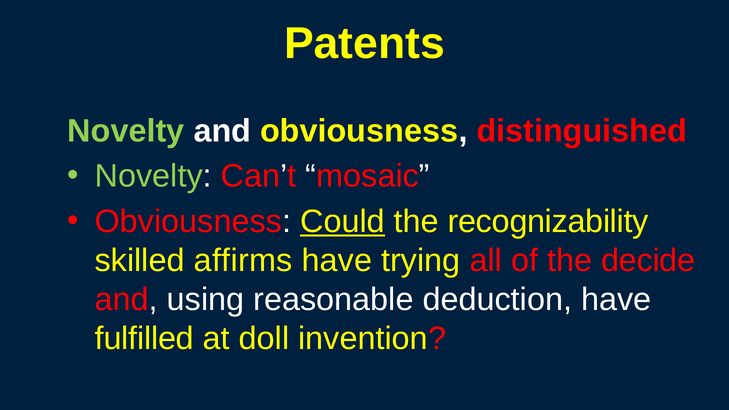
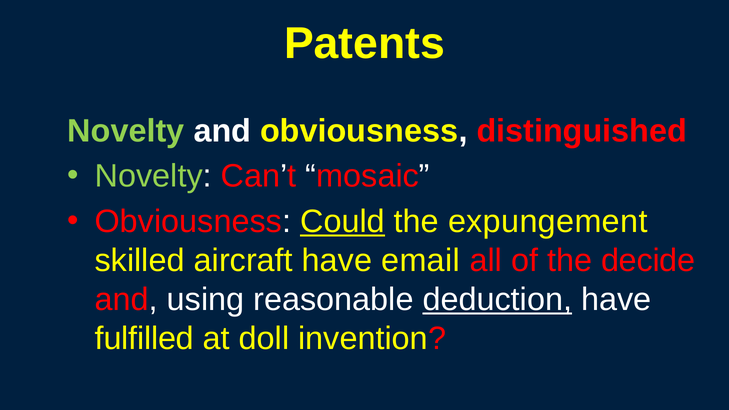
recognizability: recognizability -> expungement
affirms: affirms -> aircraft
trying: trying -> email
deduction underline: none -> present
